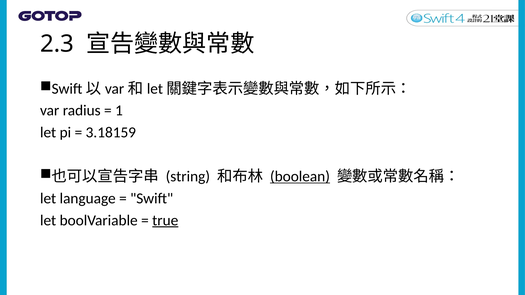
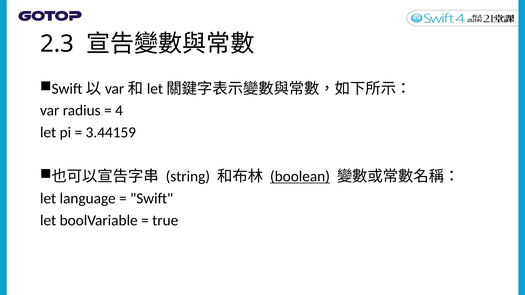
1: 1 -> 4
3.18159: 3.18159 -> 3.44159
true underline: present -> none
